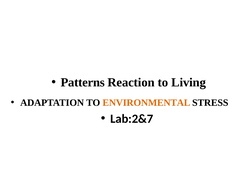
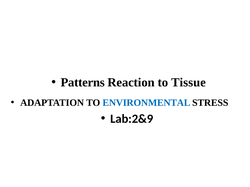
Living: Living -> Tissue
ENVIRONMENTAL colour: orange -> blue
Lab:2&7: Lab:2&7 -> Lab:2&9
